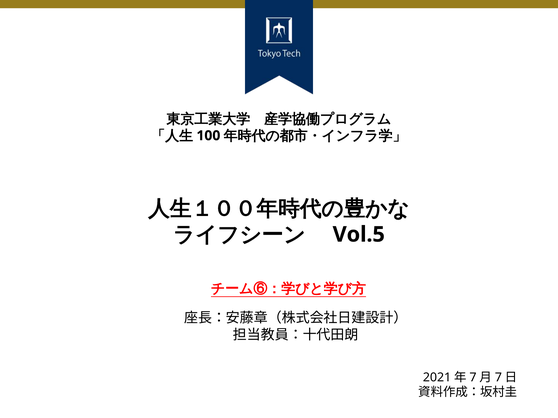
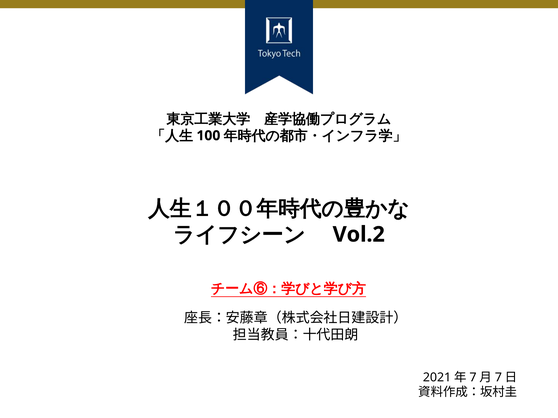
Vol.5: Vol.5 -> Vol.2
